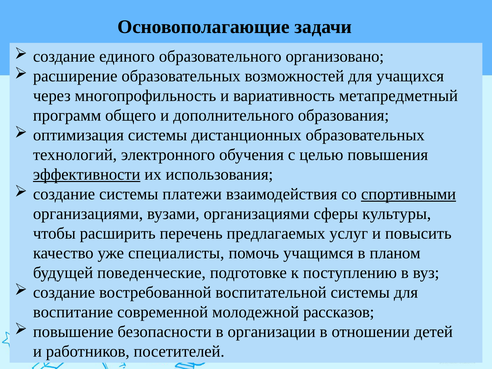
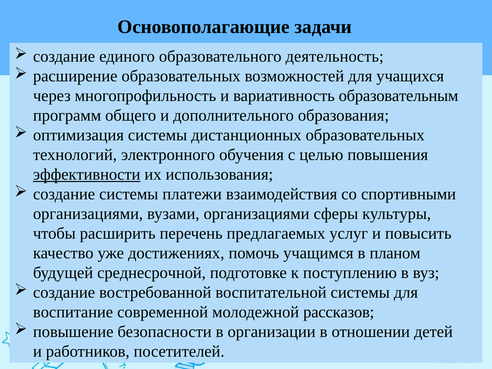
организовано: организовано -> деятельность
метапредметный: метапредметный -> образовательным
спортивными underline: present -> none
специалисты: специалисты -> достижениях
поведенческие: поведенческие -> среднесрочной
